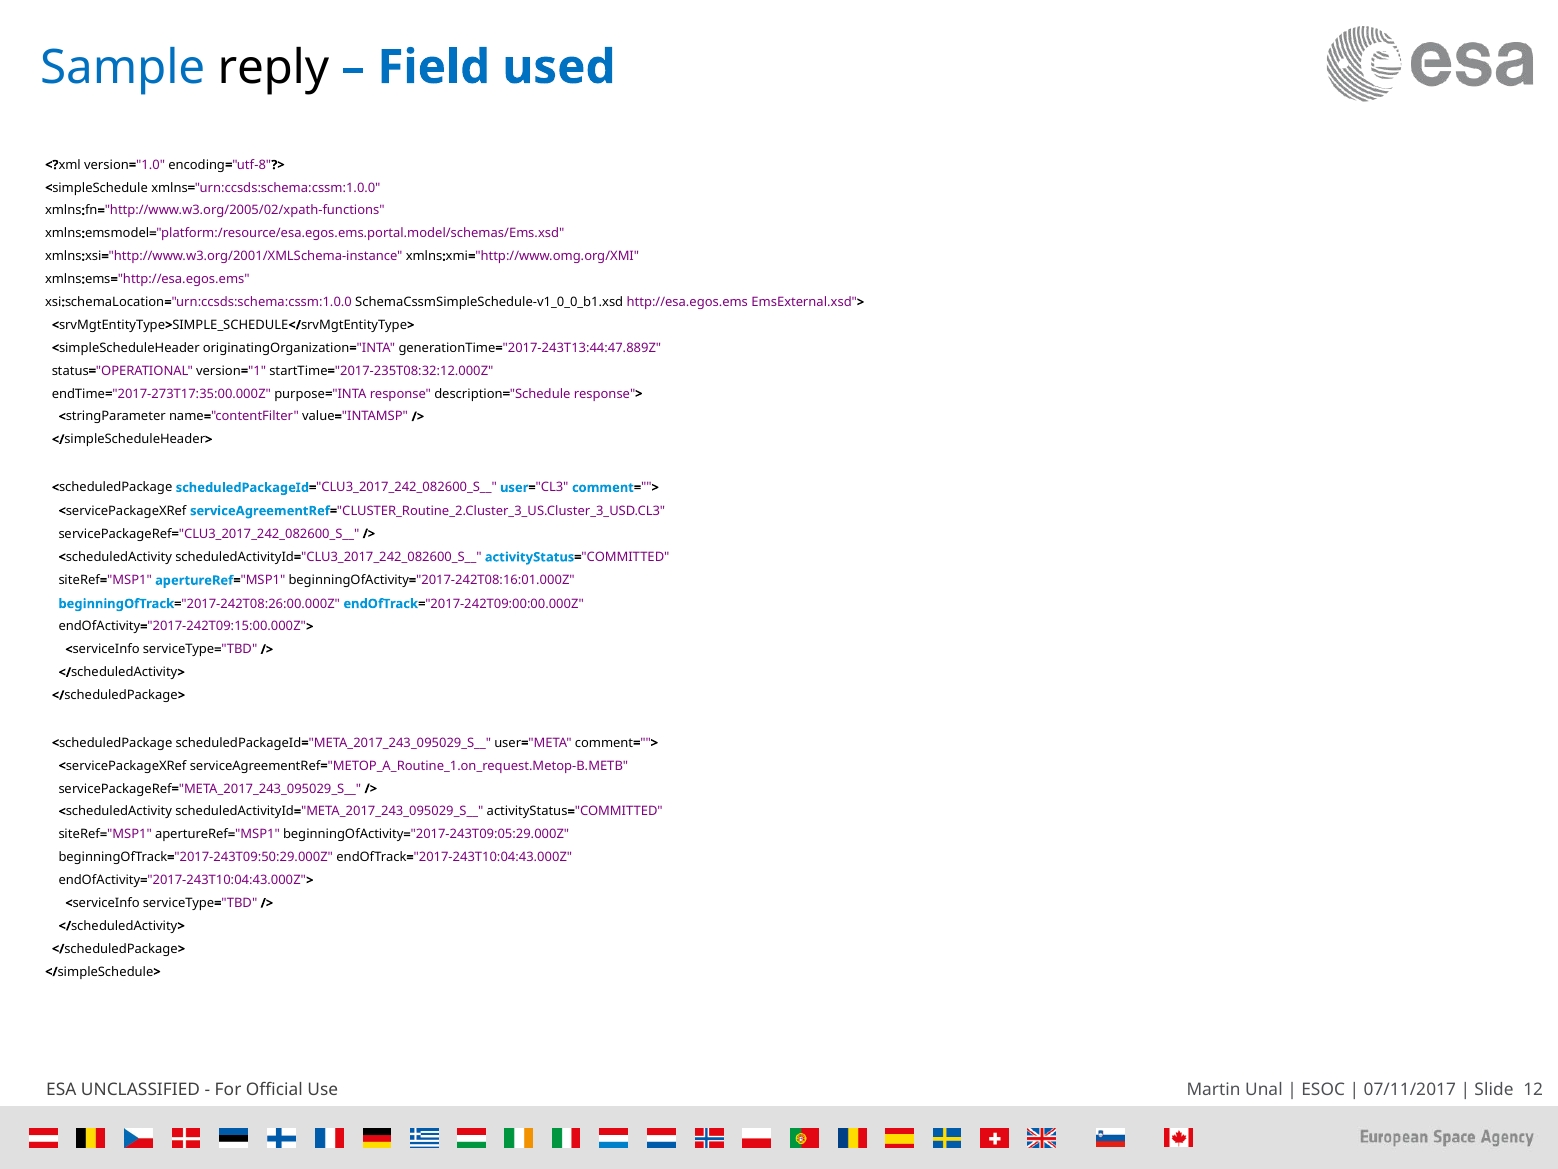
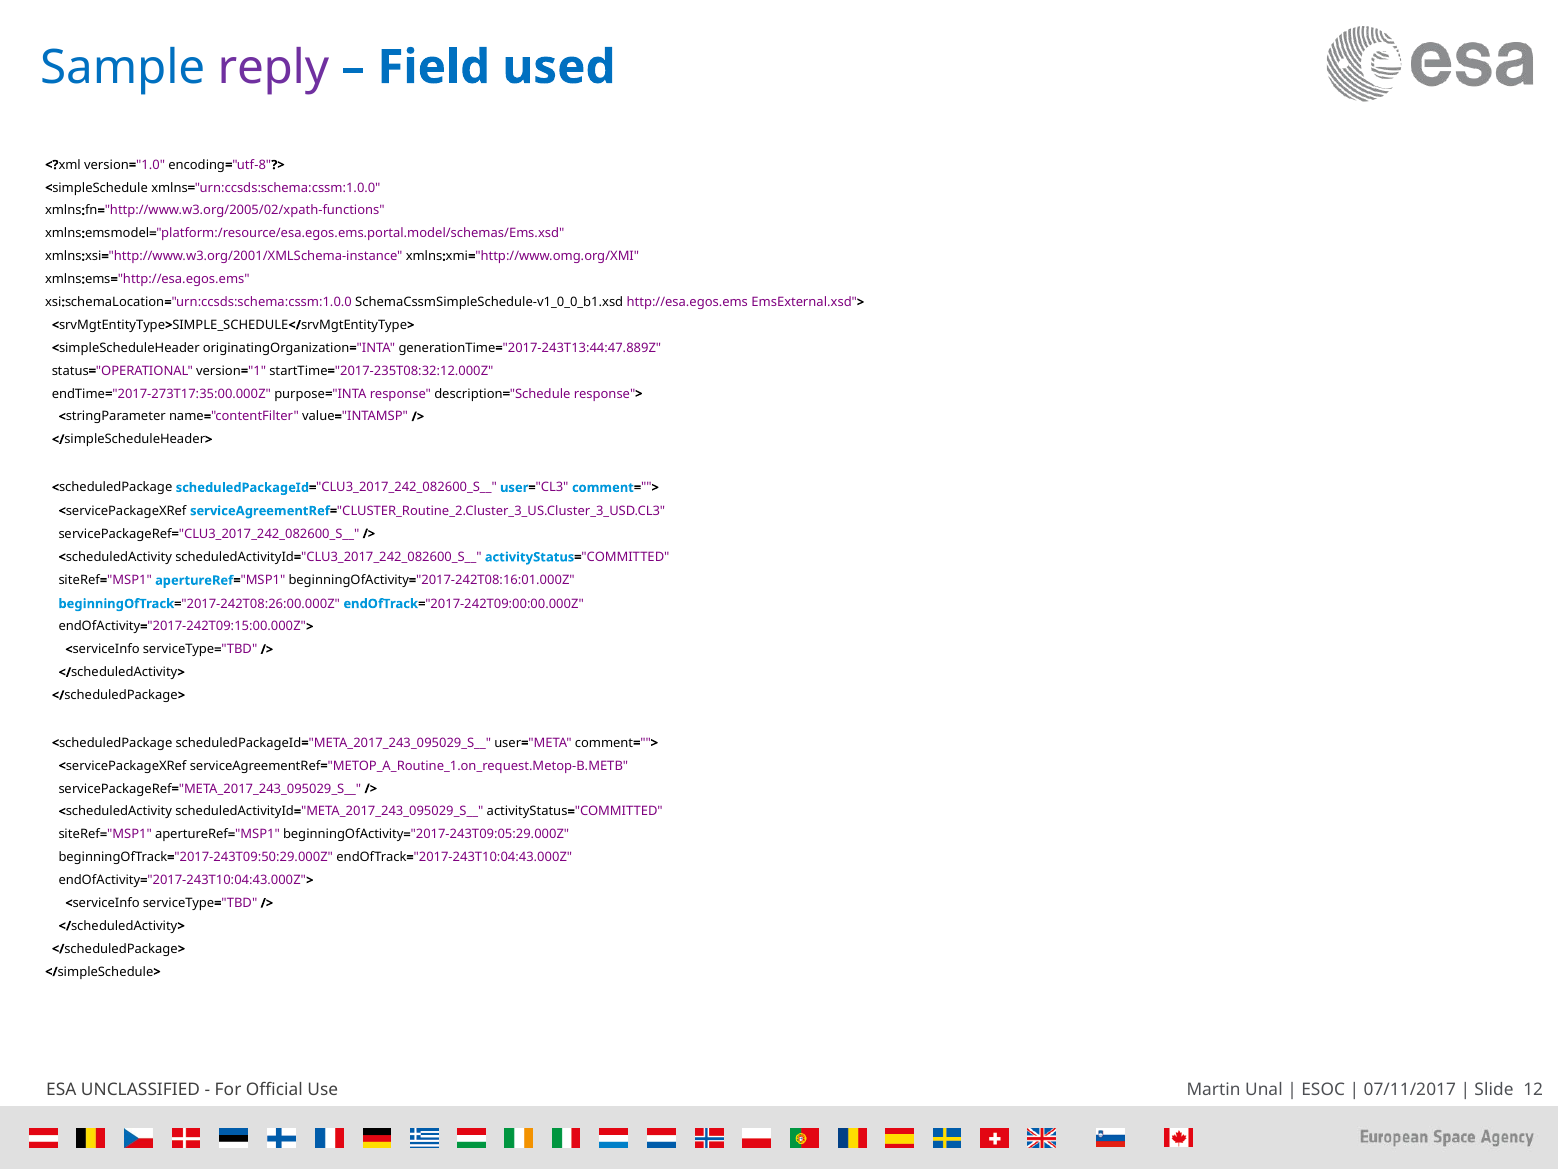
reply colour: black -> purple
